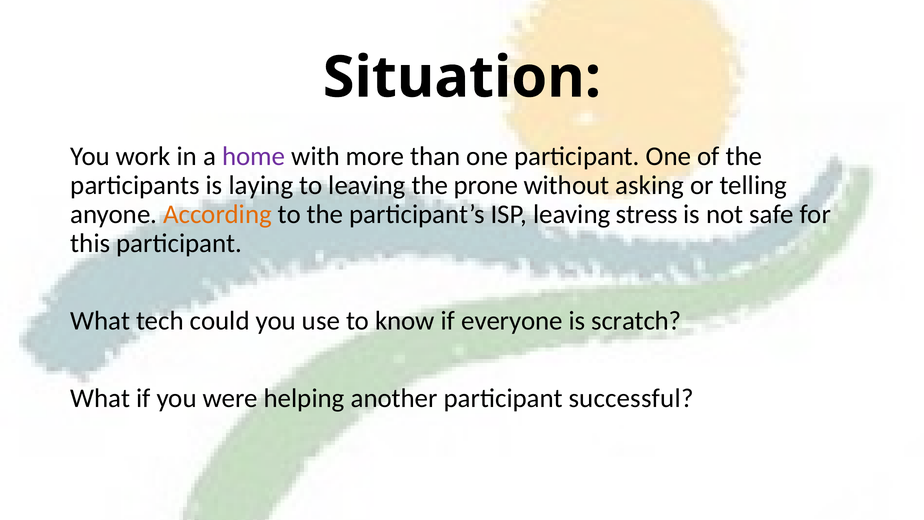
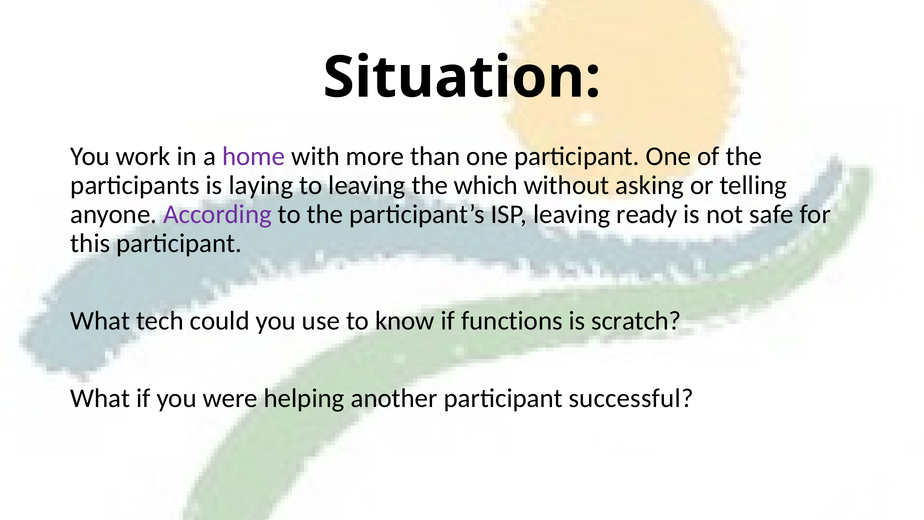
prone: prone -> which
According colour: orange -> purple
stress: stress -> ready
everyone: everyone -> functions
